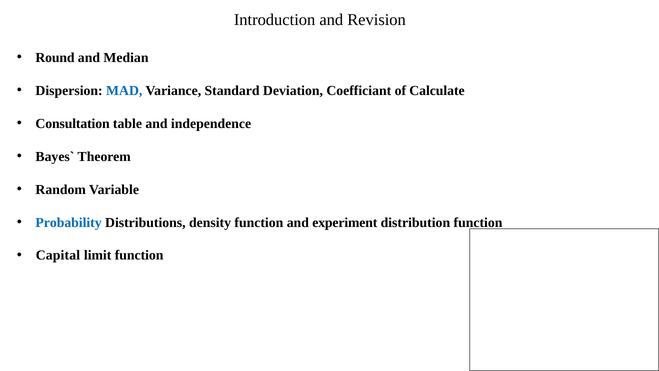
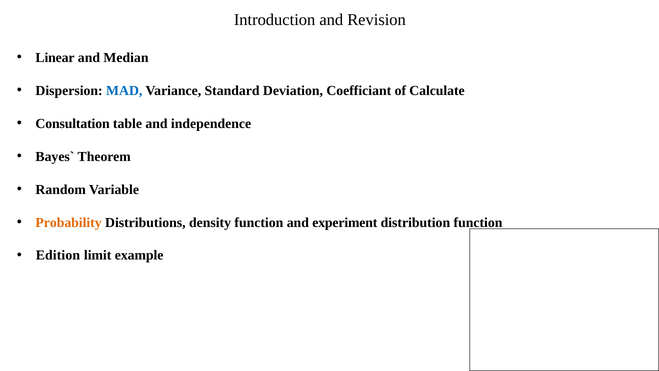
Round: Round -> Linear
Probability colour: blue -> orange
Capital: Capital -> Edition
limit function: function -> example
